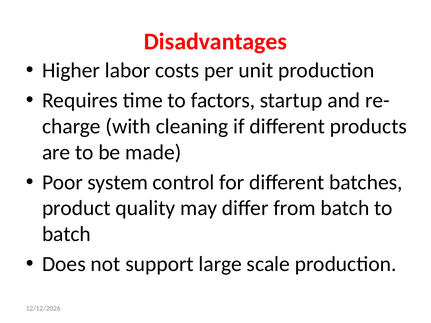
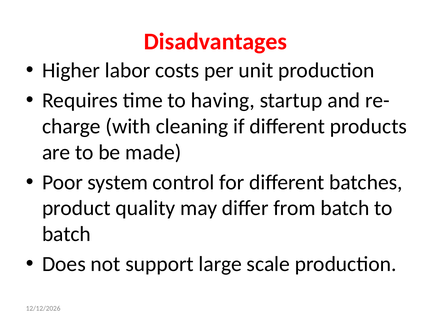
factors: factors -> having
